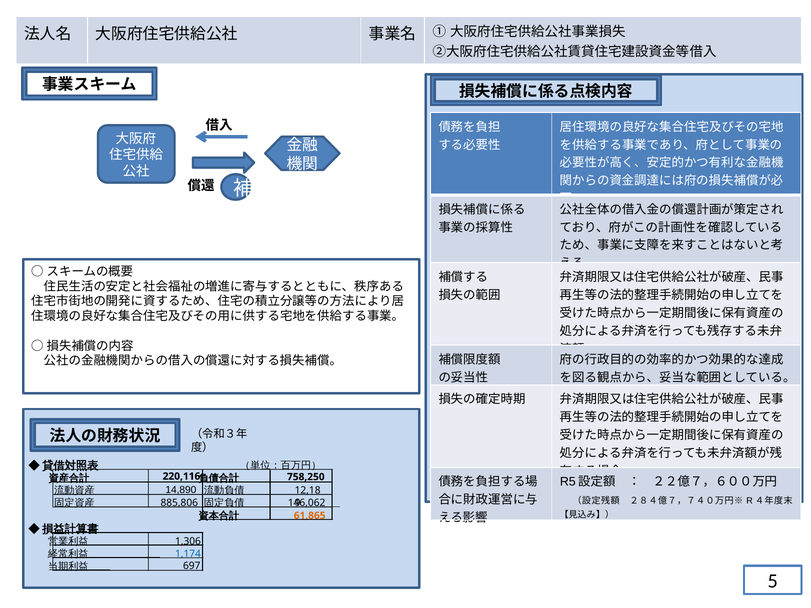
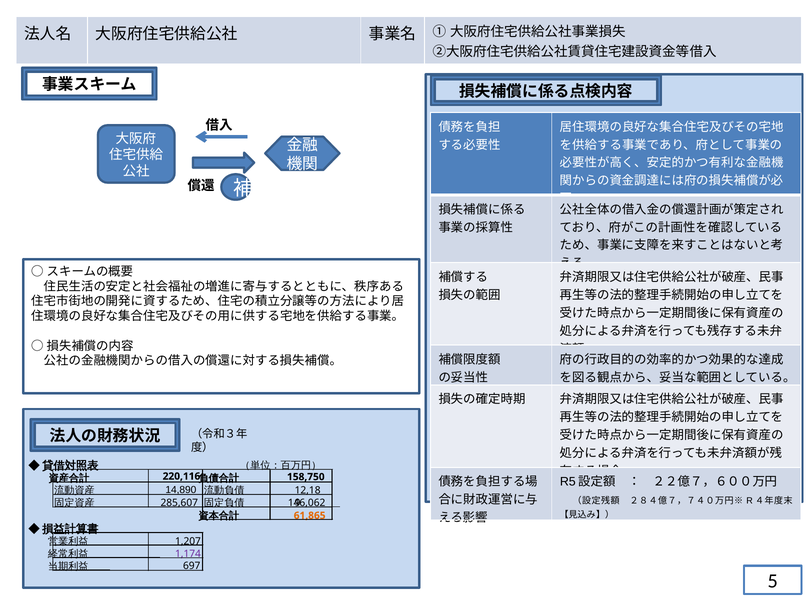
758,250: 758,250 -> 158,750
885,806: 885,806 -> 285,607
1,306: 1,306 -> 1,207
1,174 colour: blue -> purple
